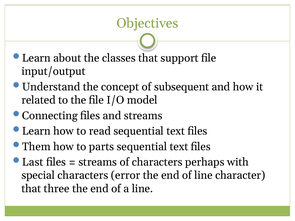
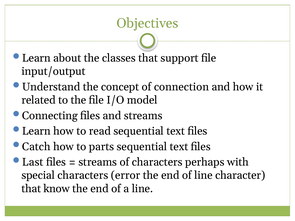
subsequent: subsequent -> connection
Them: Them -> Catch
three: three -> know
